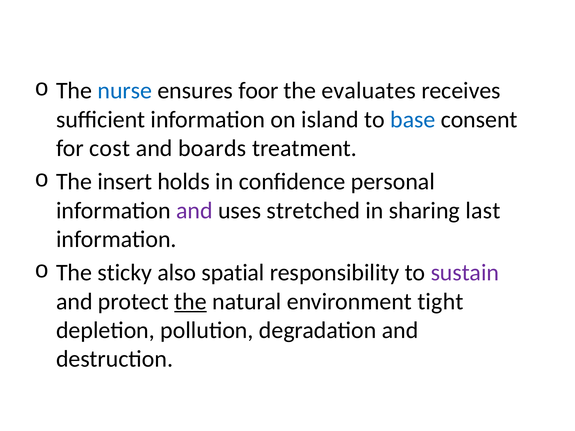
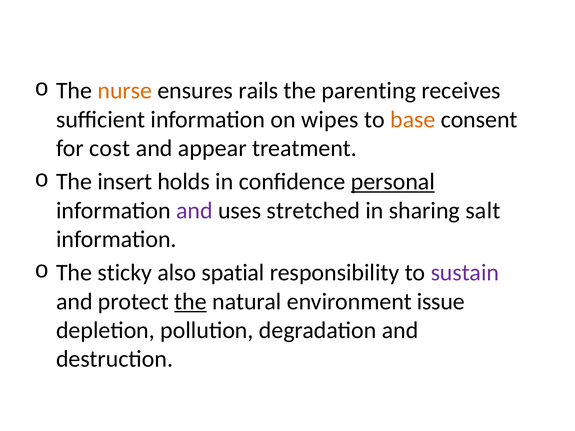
nurse colour: blue -> orange
foor: foor -> rails
evaluates: evaluates -> parenting
island: island -> wipes
base colour: blue -> orange
boards: boards -> appear
personal underline: none -> present
last: last -> salt
tight: tight -> issue
